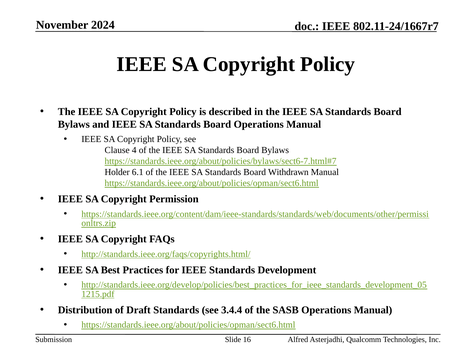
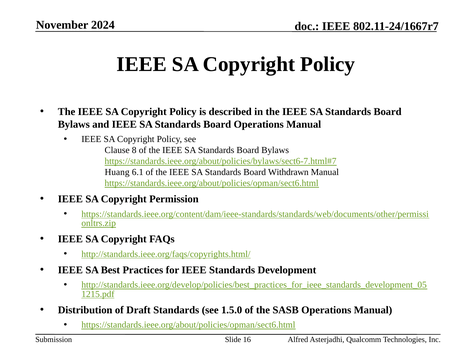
4: 4 -> 8
Holder: Holder -> Huang
3.4.4: 3.4.4 -> 1.5.0
